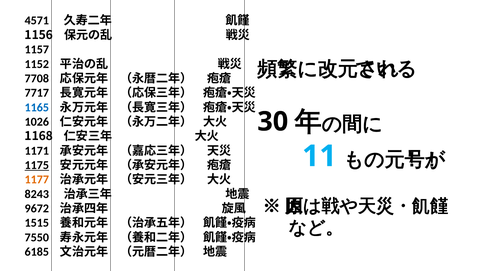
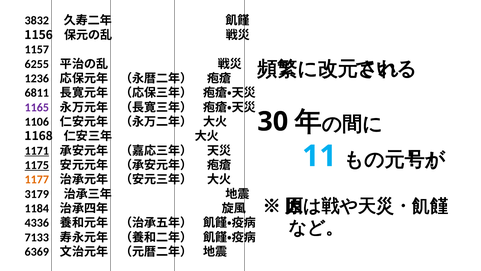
4571: 4571 -> 3832
1152: 1152 -> 6255
7708: 7708 -> 1236
7717: 7717 -> 6811
1165 colour: blue -> purple
1026: 1026 -> 1106
1171 underline: none -> present
8243: 8243 -> 3179
9672: 9672 -> 1184
1515: 1515 -> 4336
7550: 7550 -> 7133
6185: 6185 -> 6369
